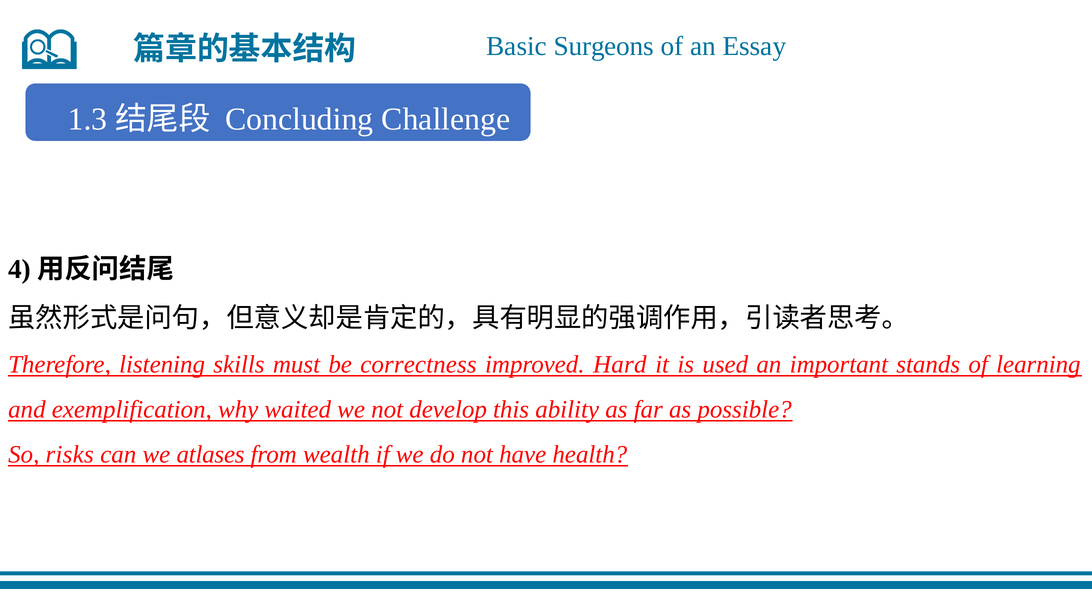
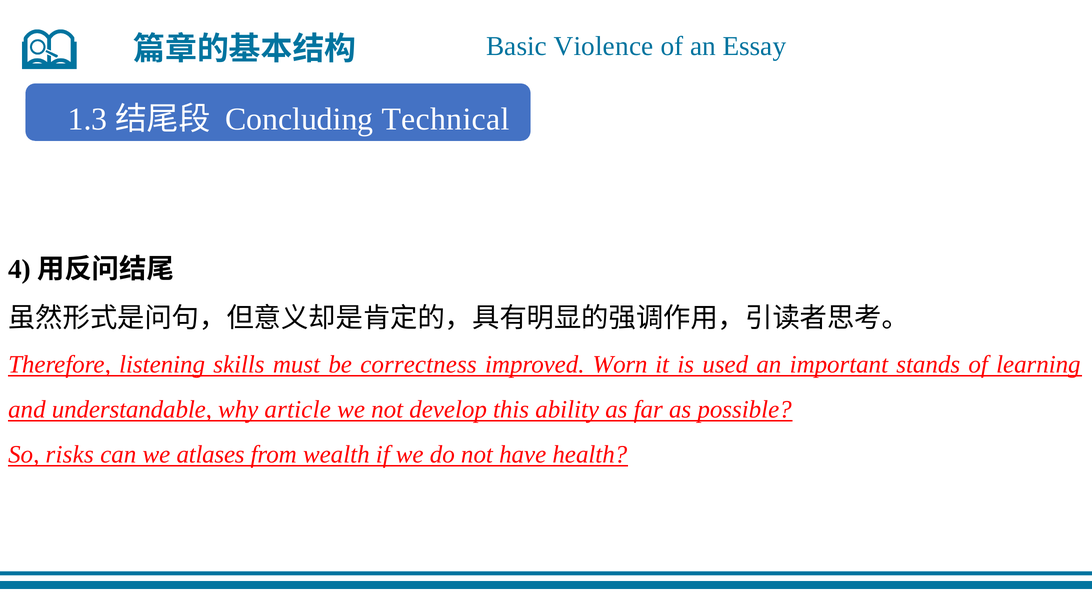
Surgeons: Surgeons -> Violence
Challenge: Challenge -> Technical
Hard: Hard -> Worn
exemplification: exemplification -> understandable
waited: waited -> article
